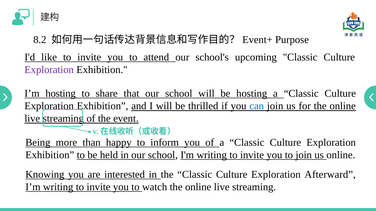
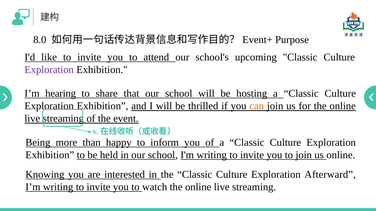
8.2: 8.2 -> 8.0
I’m hosting: hosting -> hearing
can colour: blue -> orange
